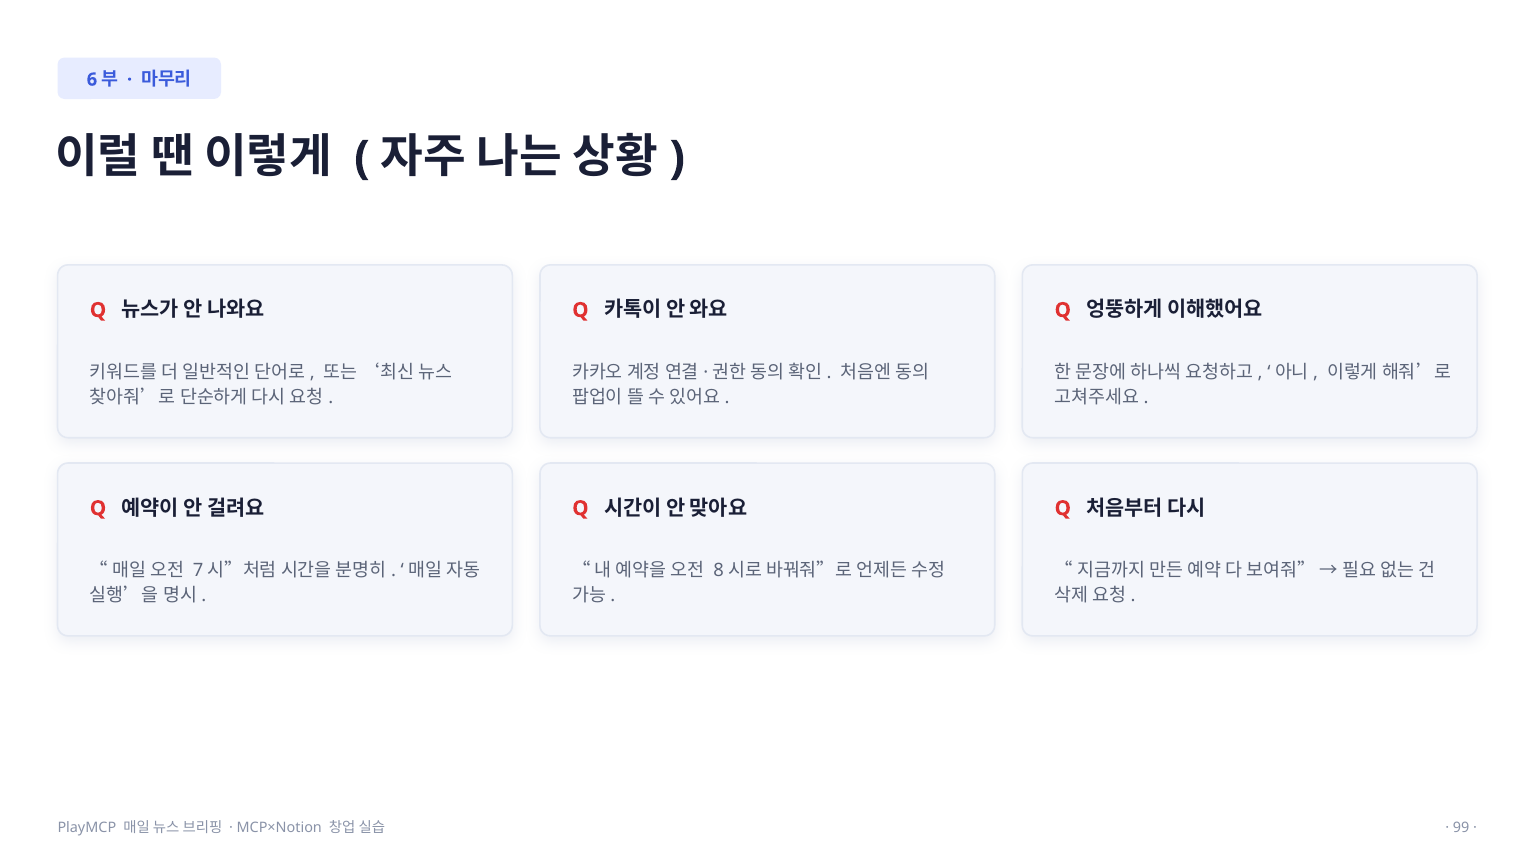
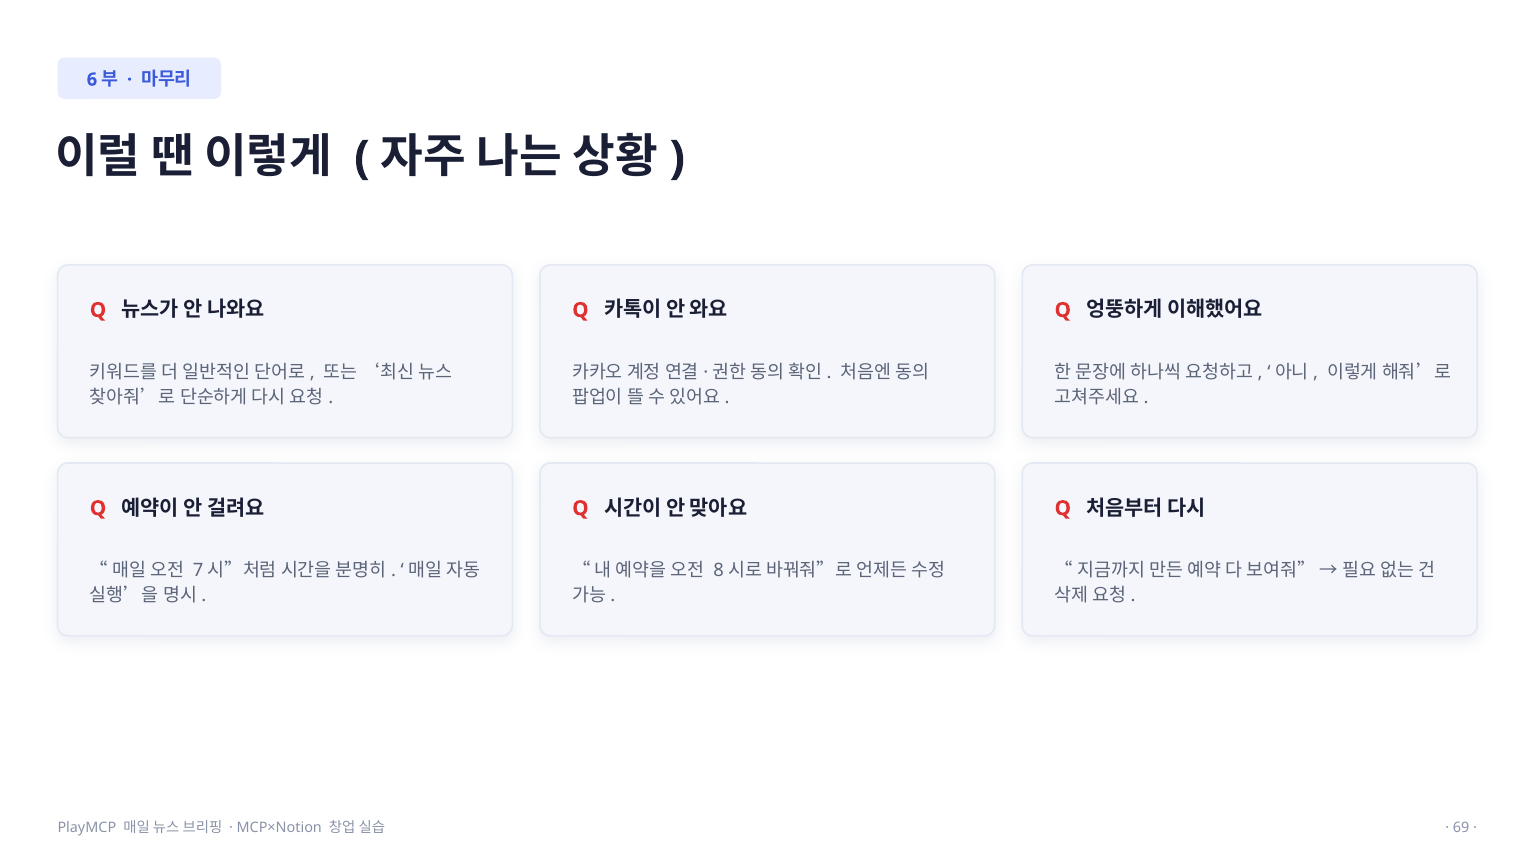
99: 99 -> 69
